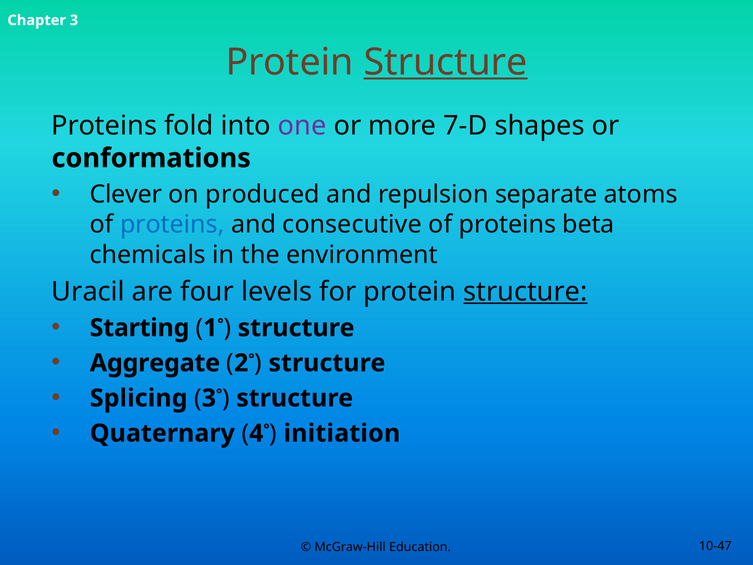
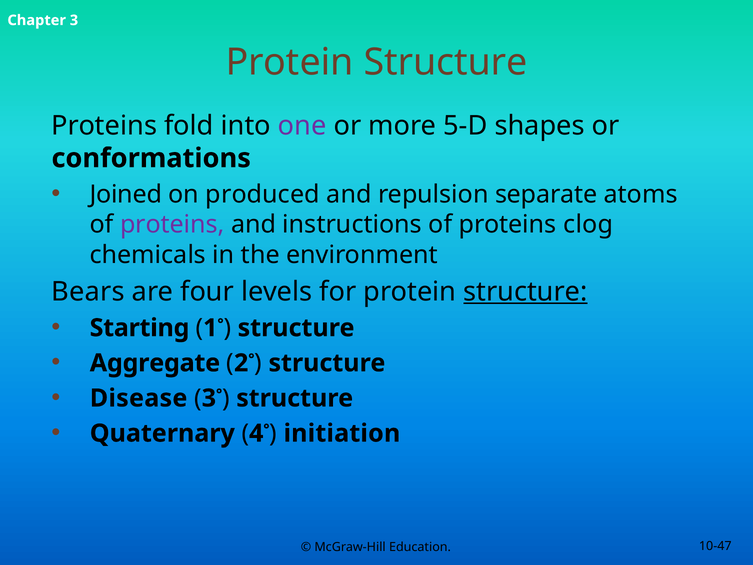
Structure at (446, 62) underline: present -> none
7-D: 7-D -> 5-D
Clever: Clever -> Joined
proteins at (172, 224) colour: blue -> purple
consecutive: consecutive -> instructions
beta: beta -> clog
Uracil: Uracil -> Bears
Splicing: Splicing -> Disease
